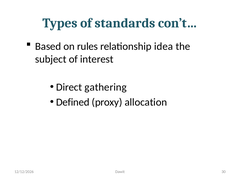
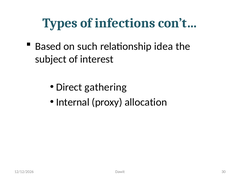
standards: standards -> infections
rules: rules -> such
Defined: Defined -> Internal
